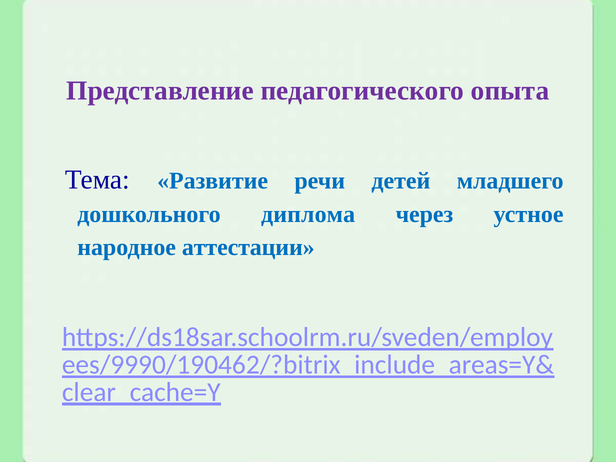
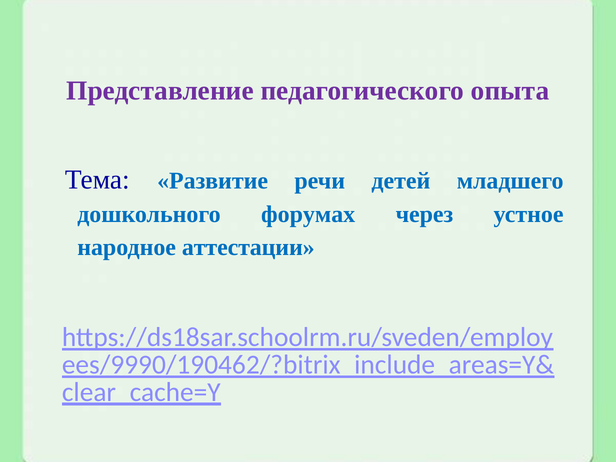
диплома: диплома -> форумах
